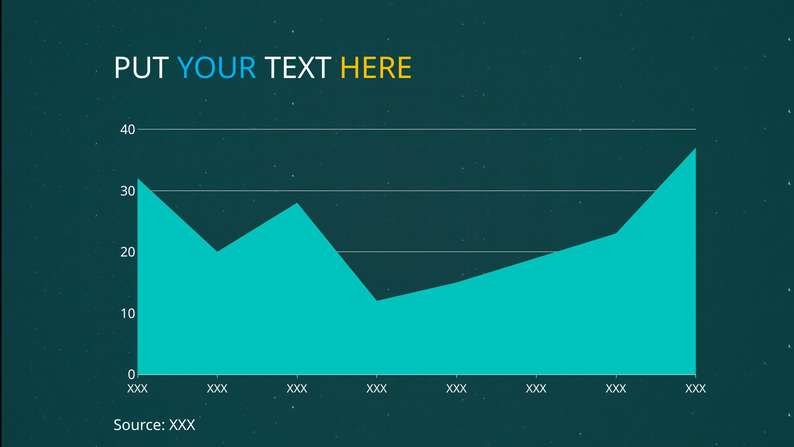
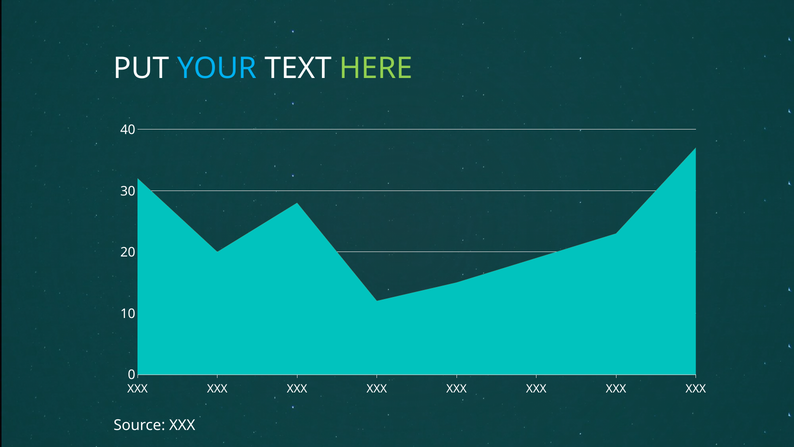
HERE colour: yellow -> light green
